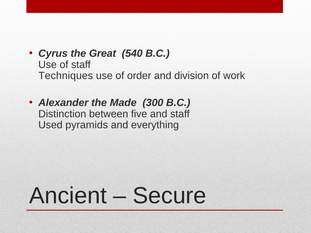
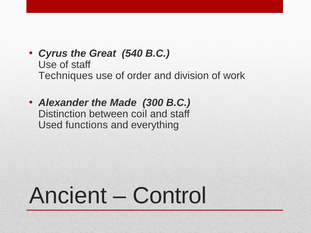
five: five -> coil
pyramids: pyramids -> functions
Secure: Secure -> Control
